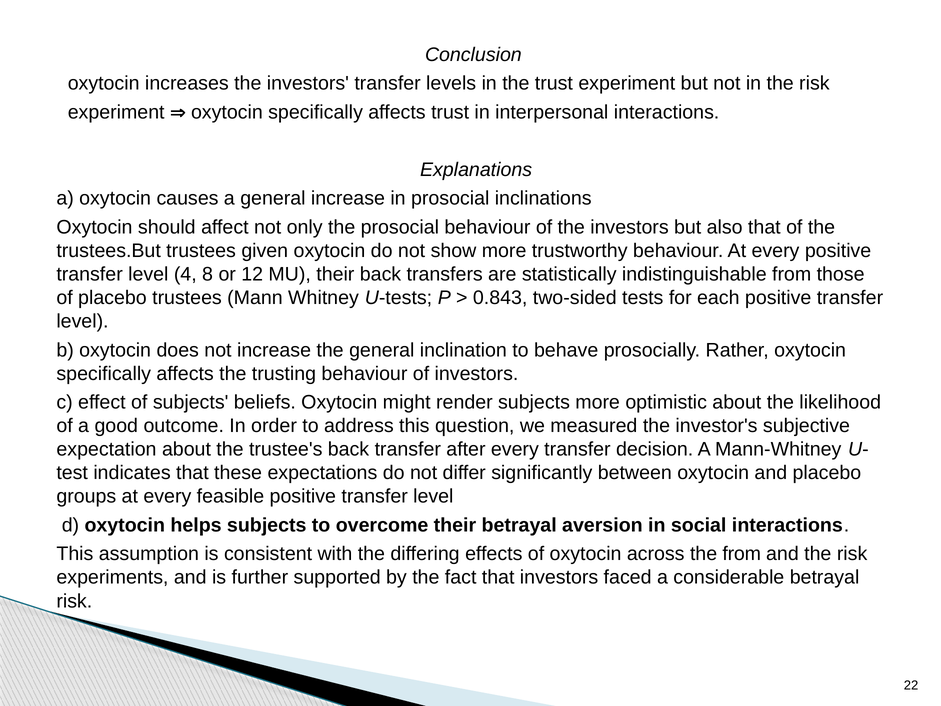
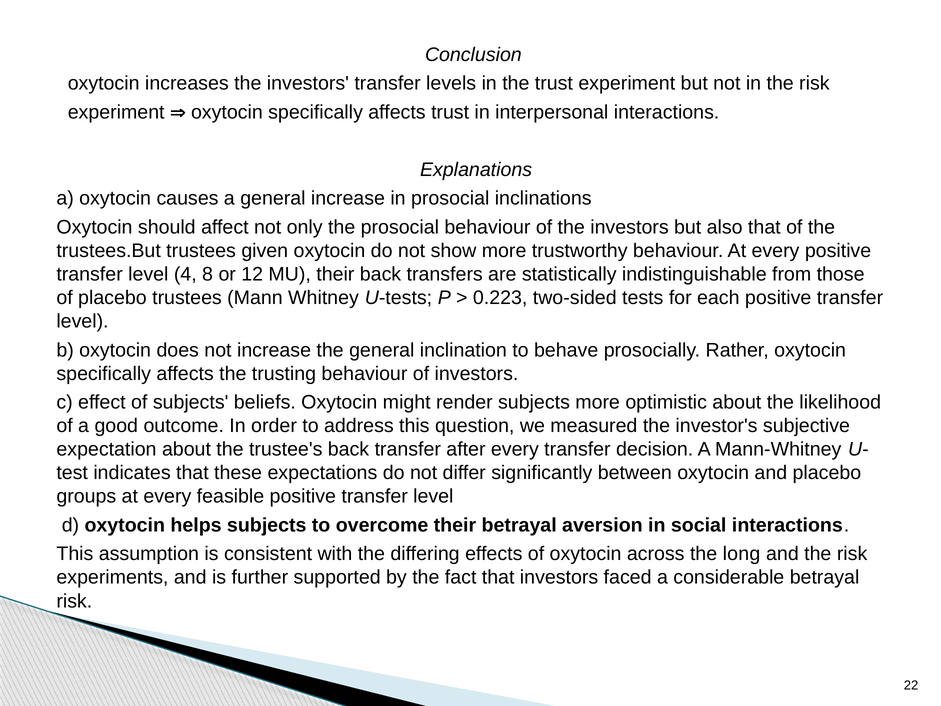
0.843: 0.843 -> 0.223
the from: from -> long
